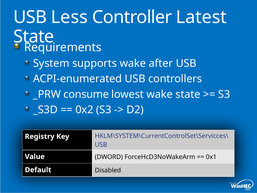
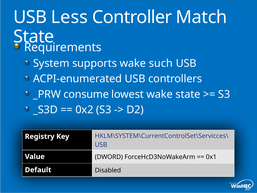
Latest: Latest -> Match
after: after -> such
